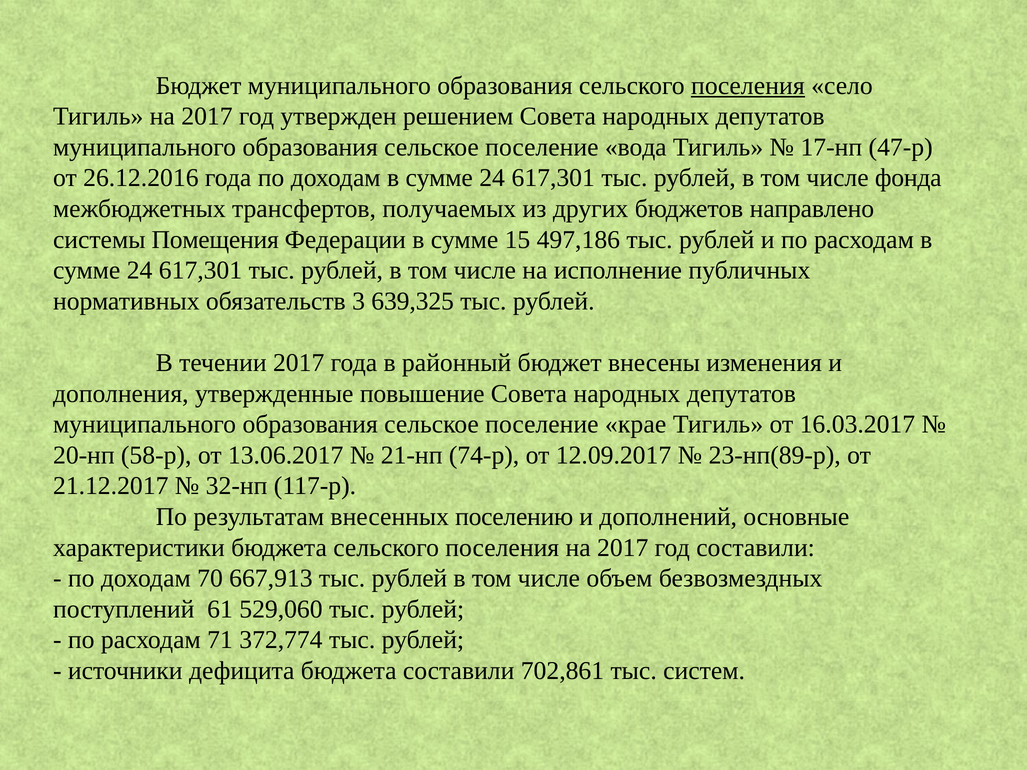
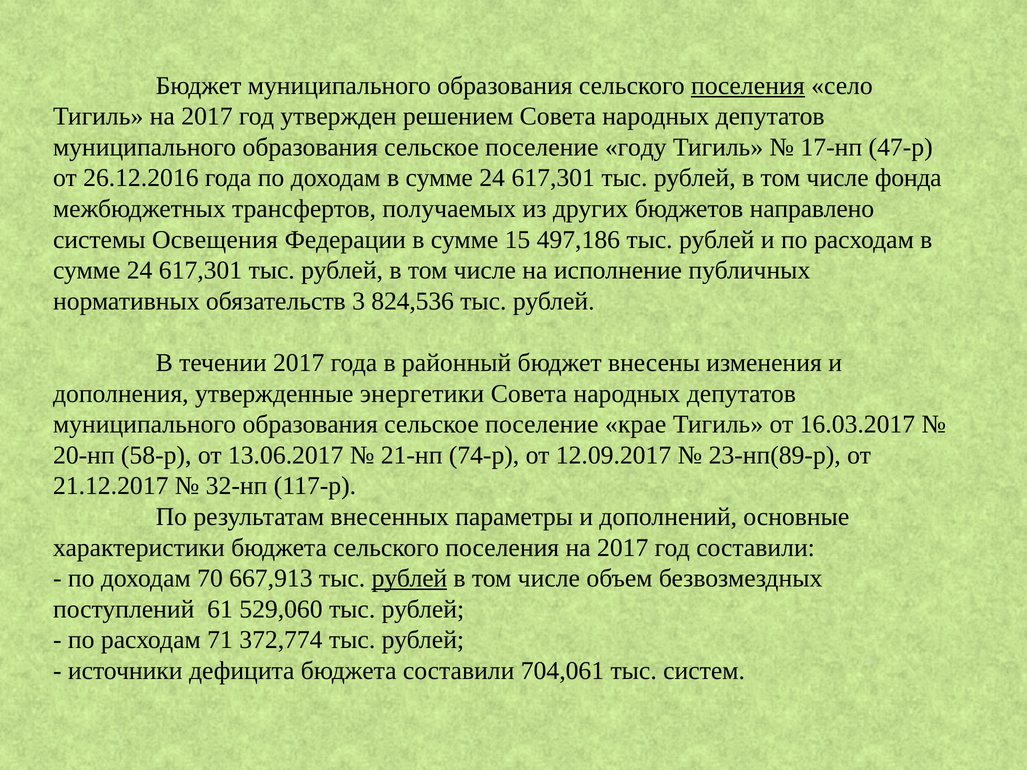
вода: вода -> году
Помещения: Помещения -> Освещения
639,325: 639,325 -> 824,536
повышение: повышение -> энергетики
поселению: поселению -> параметры
рублей at (409, 579) underline: none -> present
702,861: 702,861 -> 704,061
